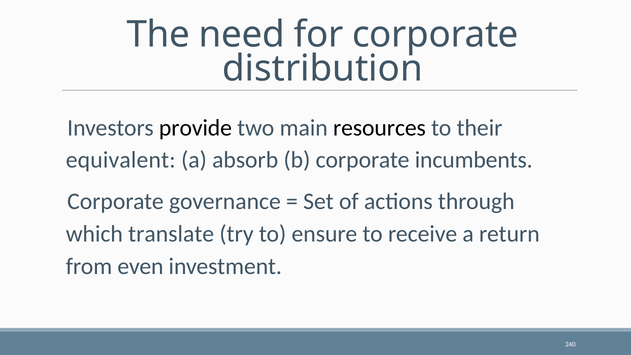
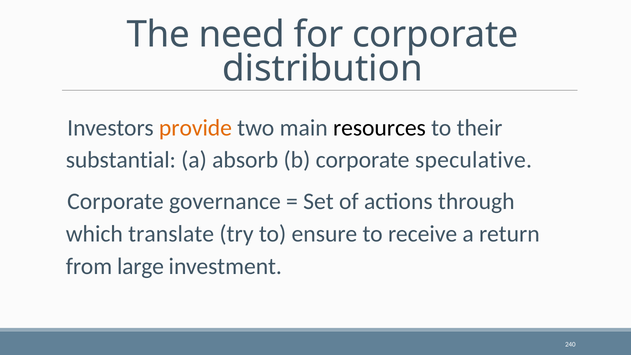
provide colour: black -> orange
equivalent: equivalent -> substantial
incumbents: incumbents -> speculative
even: even -> large
